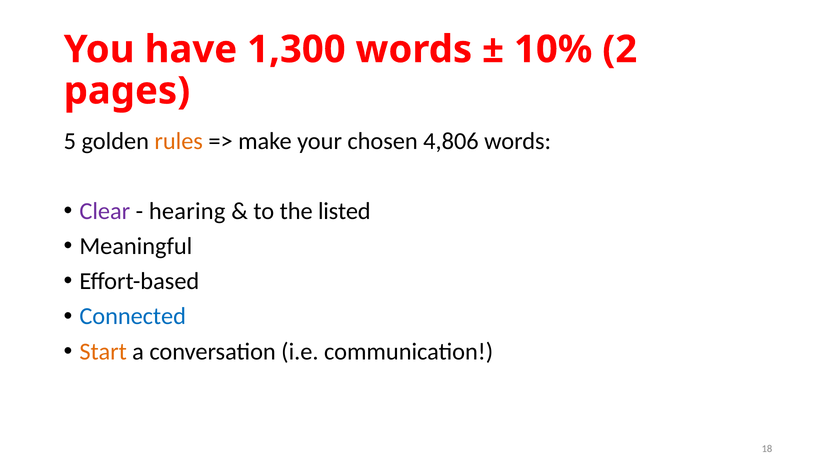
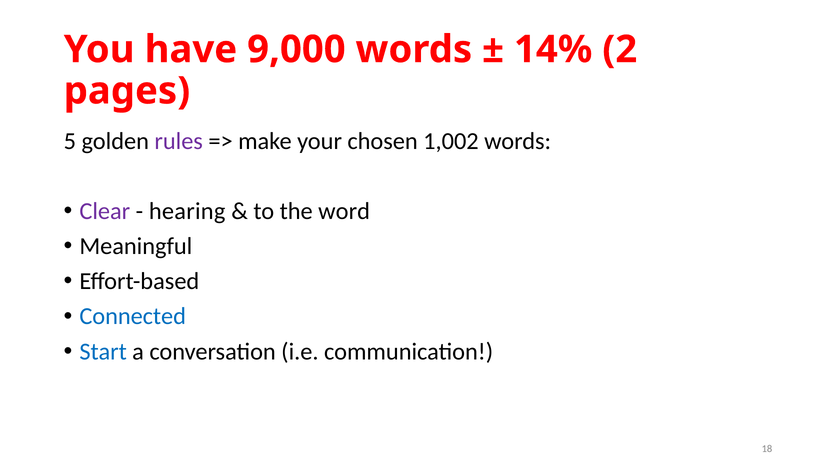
1,300: 1,300 -> 9,000
10%: 10% -> 14%
rules colour: orange -> purple
4,806: 4,806 -> 1,002
listed: listed -> word
Start colour: orange -> blue
